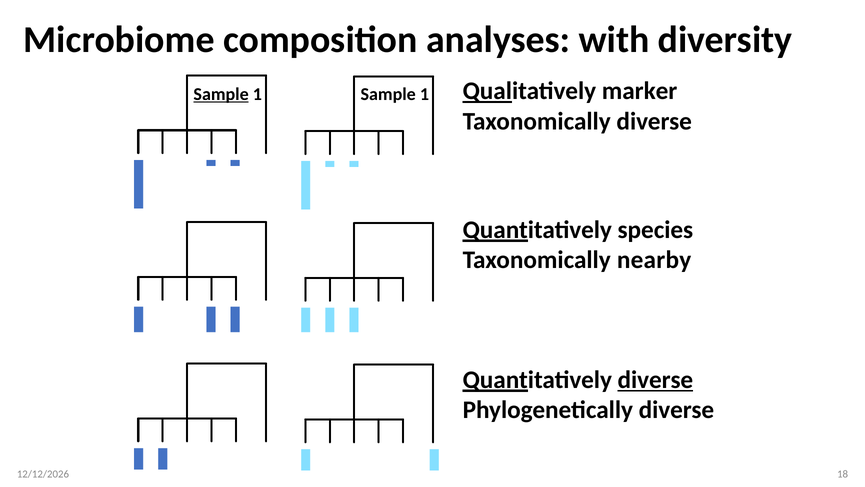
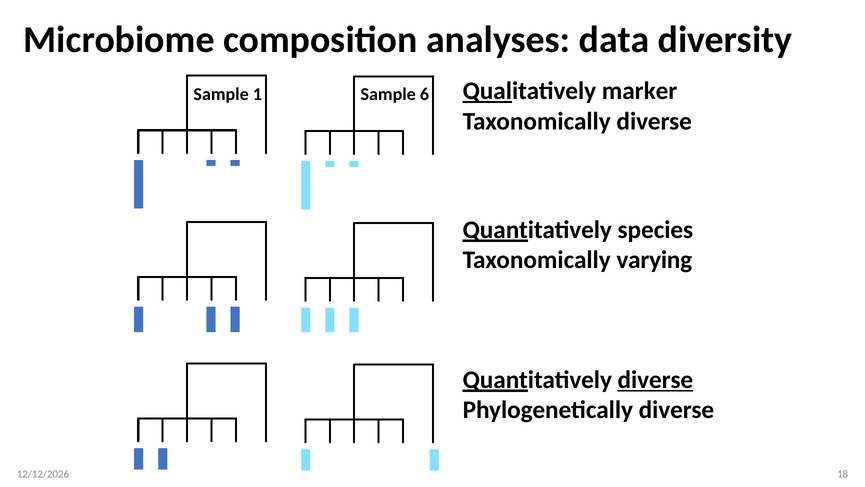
with: with -> data
Sample at (221, 94) underline: present -> none
1 Sample 1: 1 -> 6
nearby: nearby -> varying
